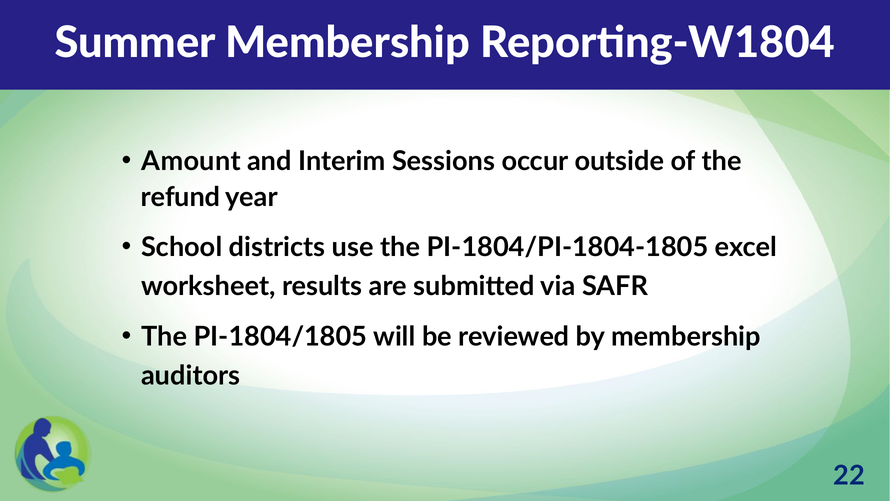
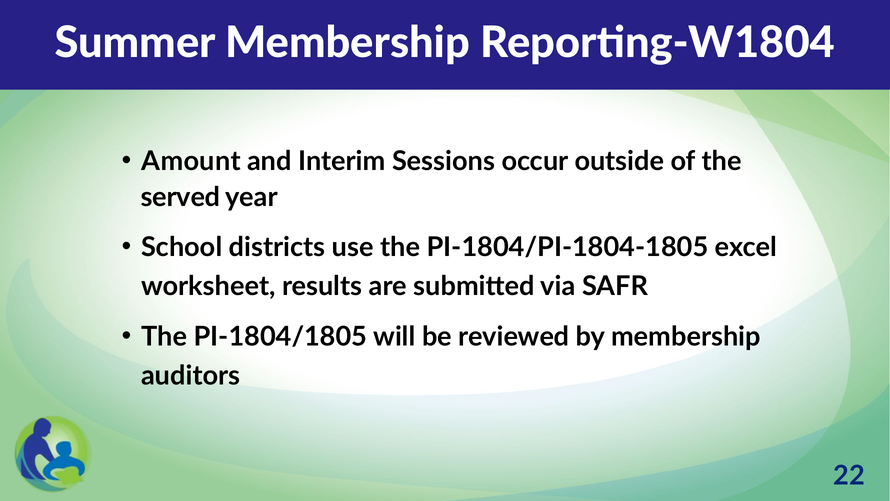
refund: refund -> served
